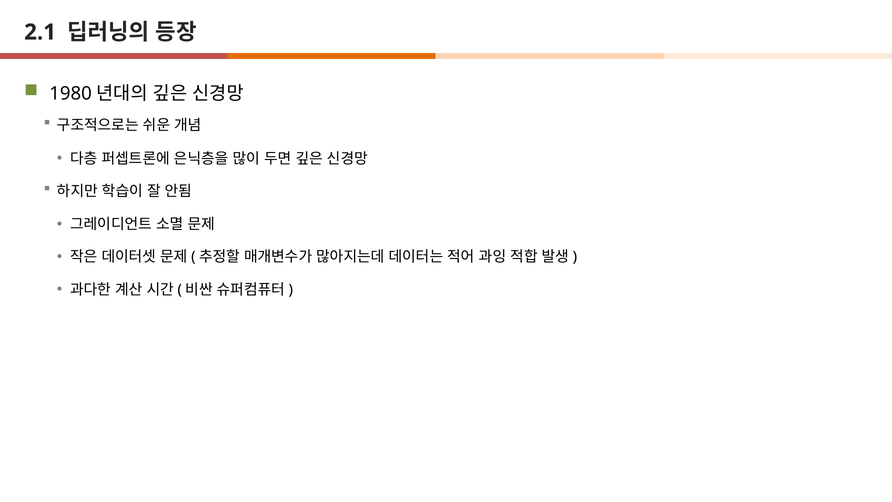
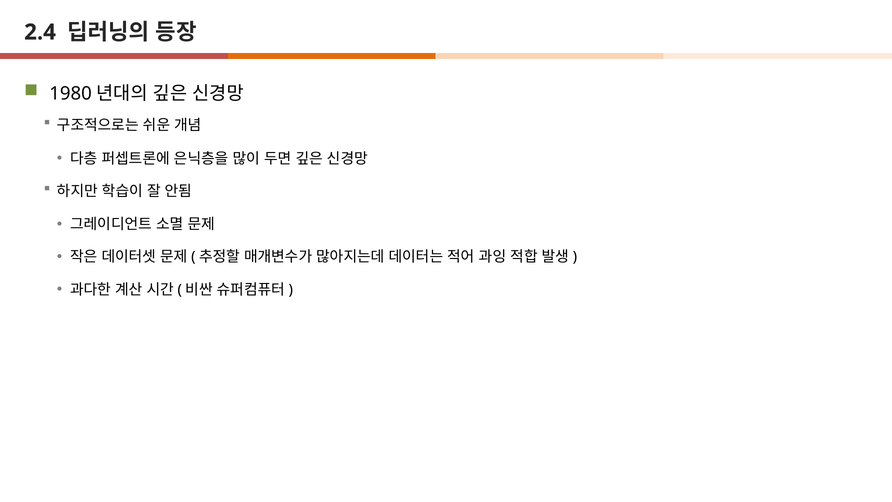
2.1: 2.1 -> 2.4
